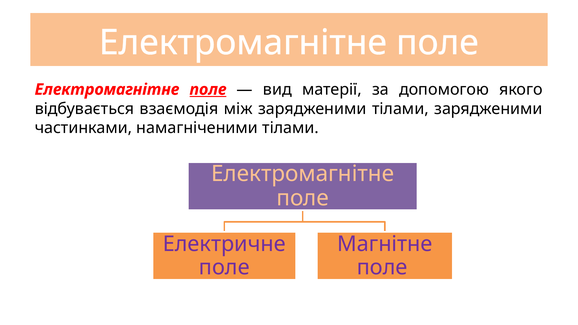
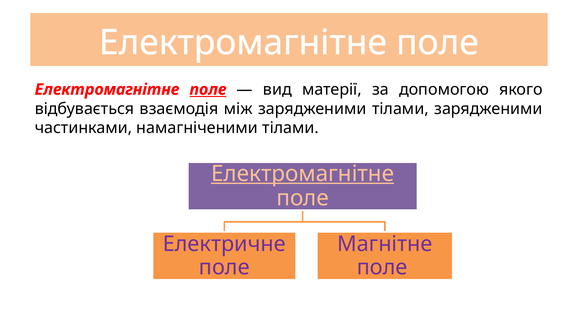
Електромагнітне at (303, 174) underline: none -> present
